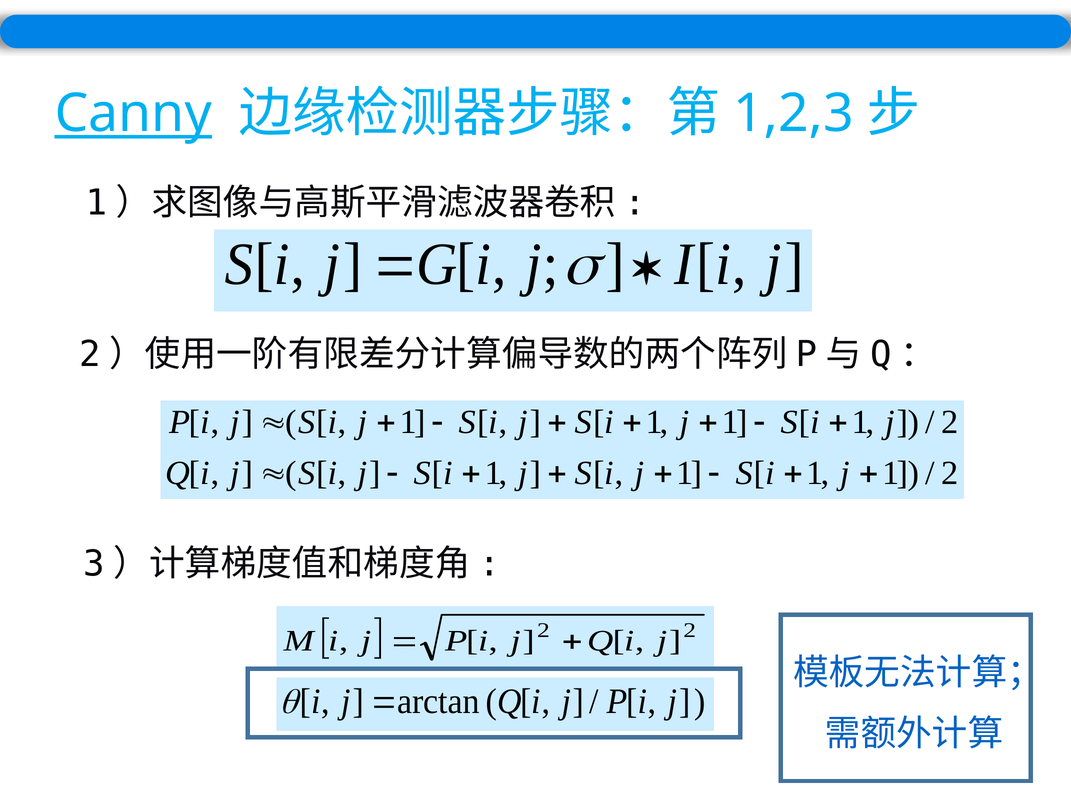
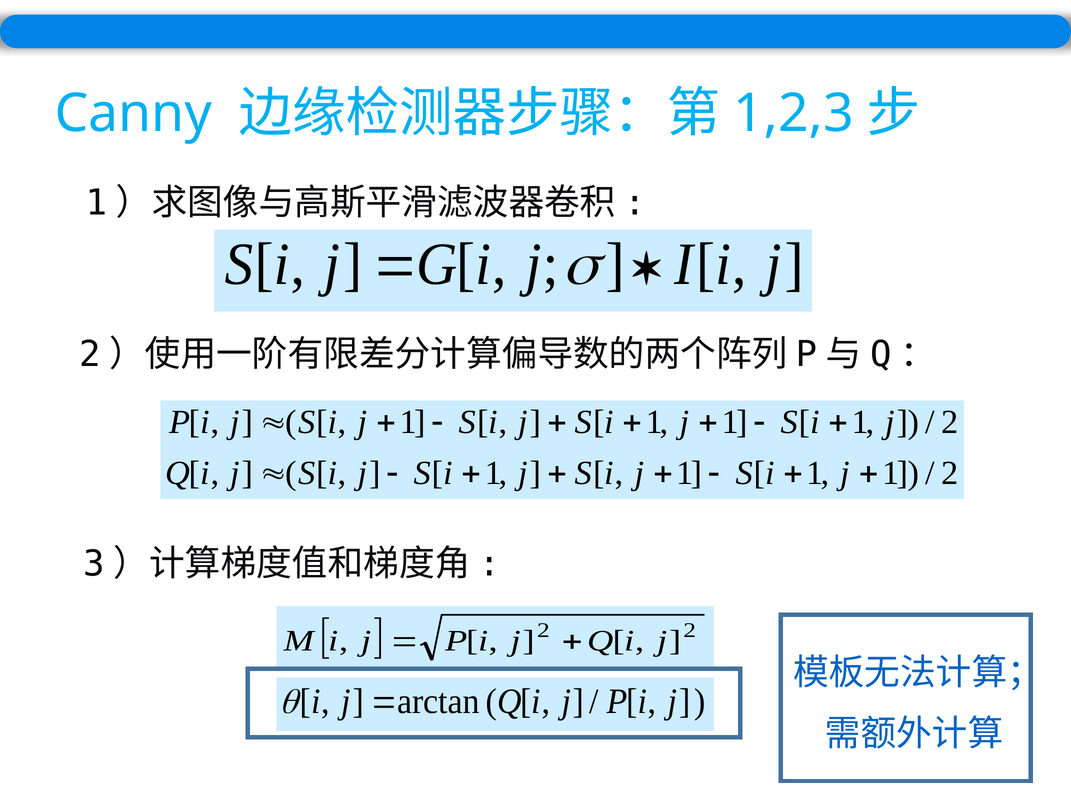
Canny underline: present -> none
